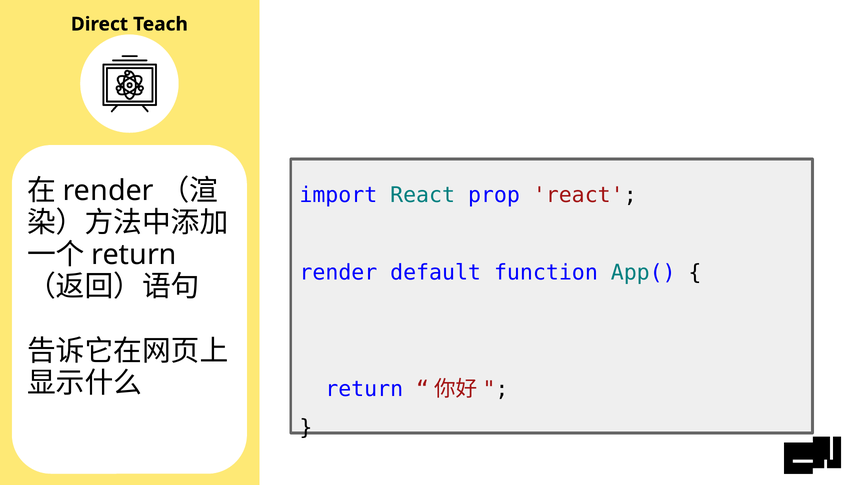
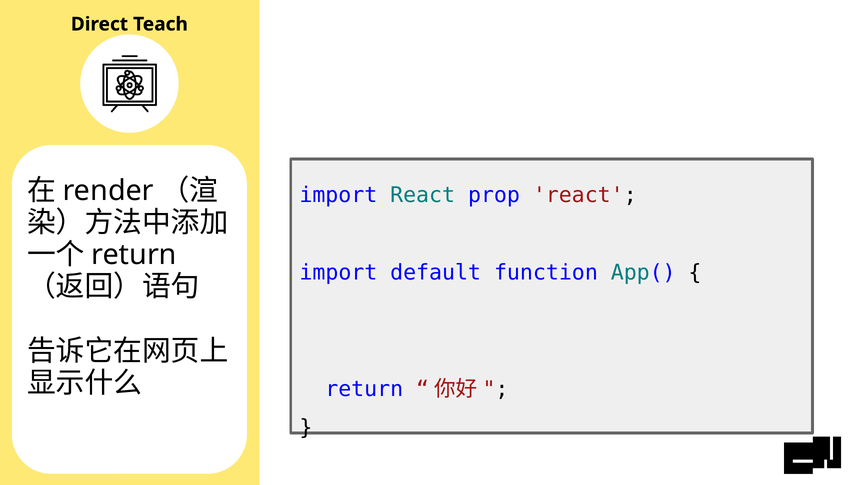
render at (338, 273): render -> import
